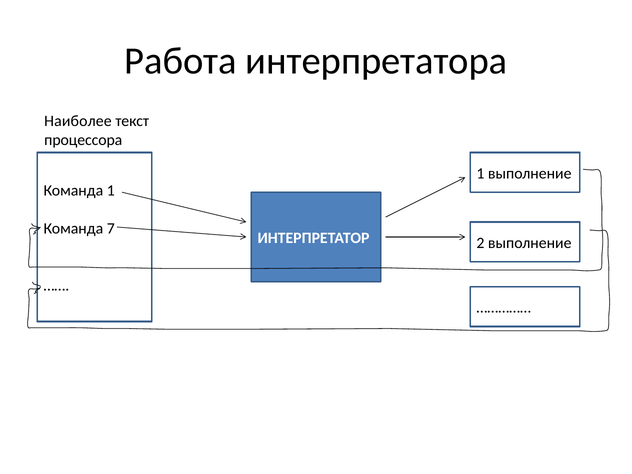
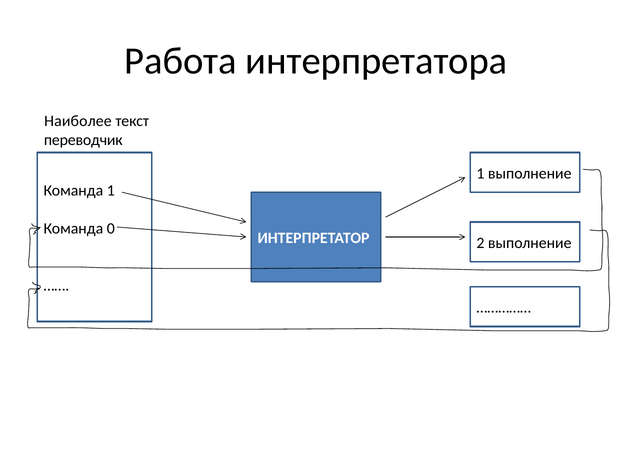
процессора: процессора -> переводчик
7: 7 -> 0
